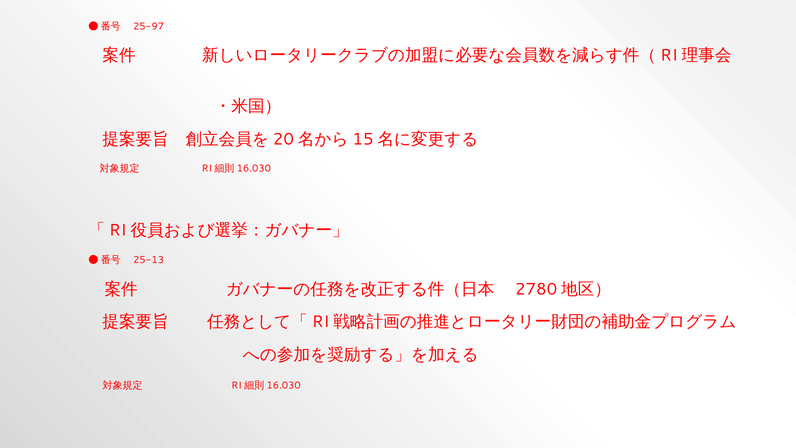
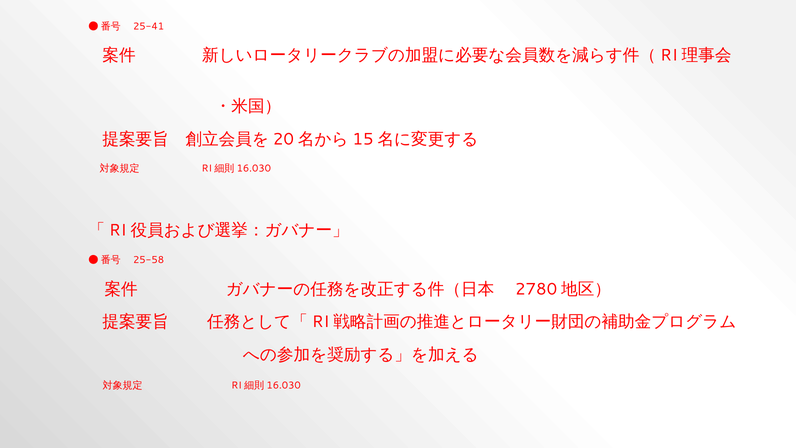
25-97: 25-97 -> 25-41
25-13: 25-13 -> 25-58
